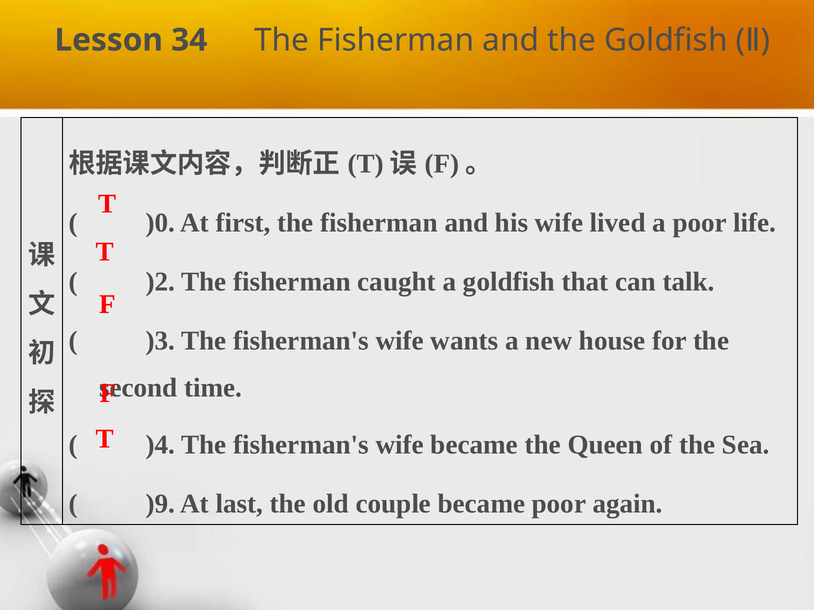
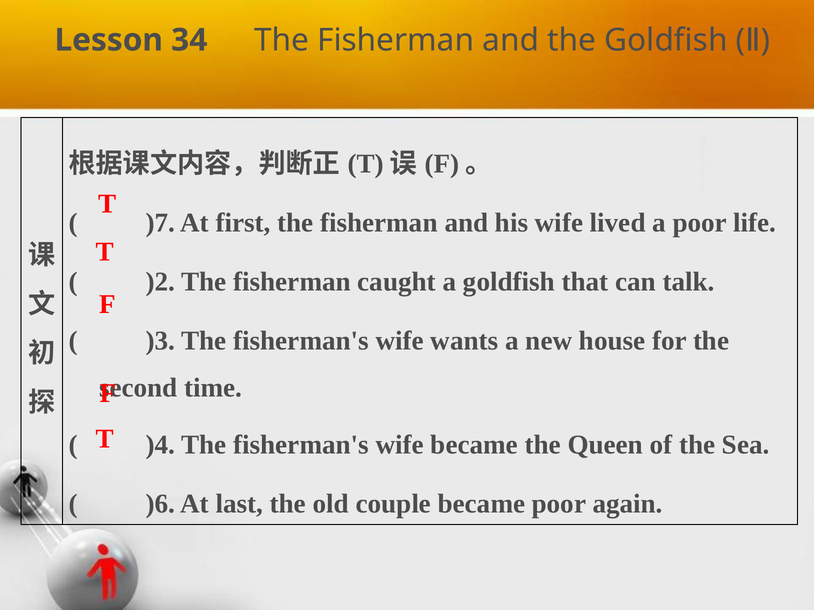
)0: )0 -> )7
)9: )9 -> )6
